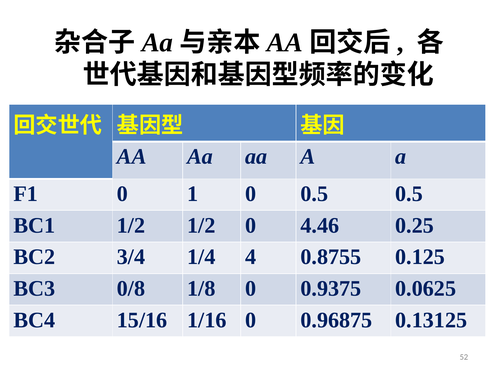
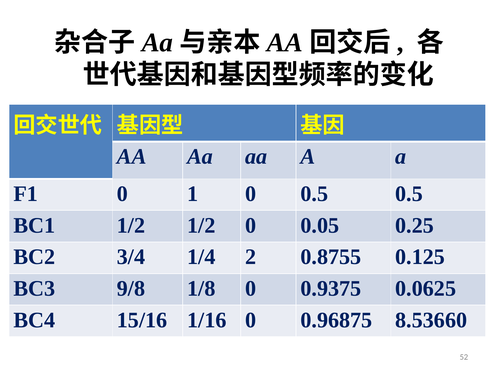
4.46: 4.46 -> 0.05
4: 4 -> 2
0/8: 0/8 -> 9/8
0.13125: 0.13125 -> 8.53660
